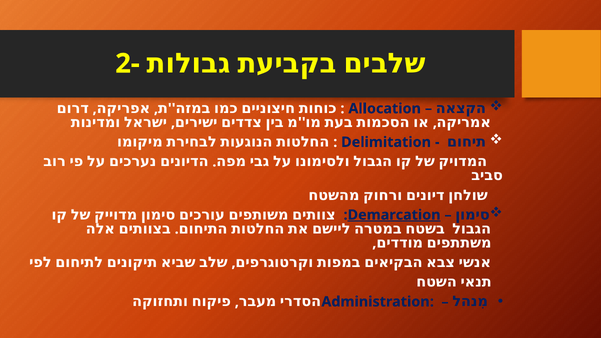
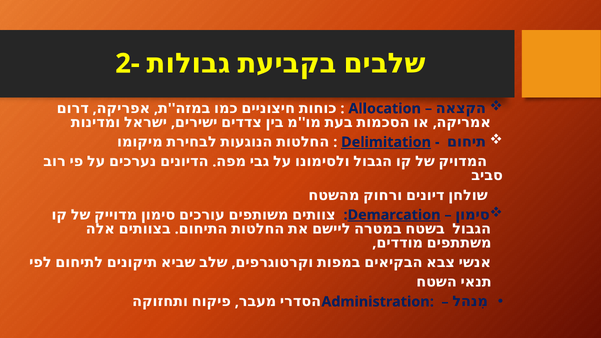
Delimitation underline: none -> present
